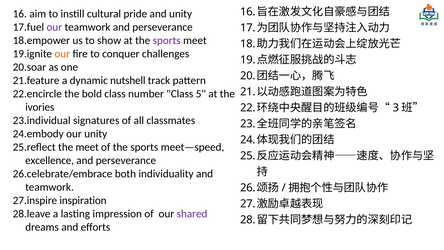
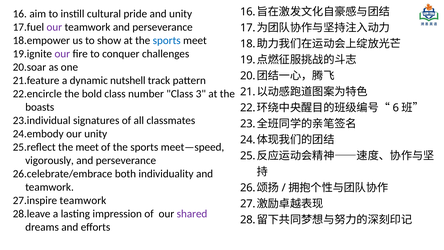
sports at (167, 40) colour: purple -> blue
our at (62, 54) colour: orange -> purple
5: 5 -> 3
ivories: ivories -> boasts
3: 3 -> 6
excellence: excellence -> vigorously
inspiration at (83, 200): inspiration -> teamwork
